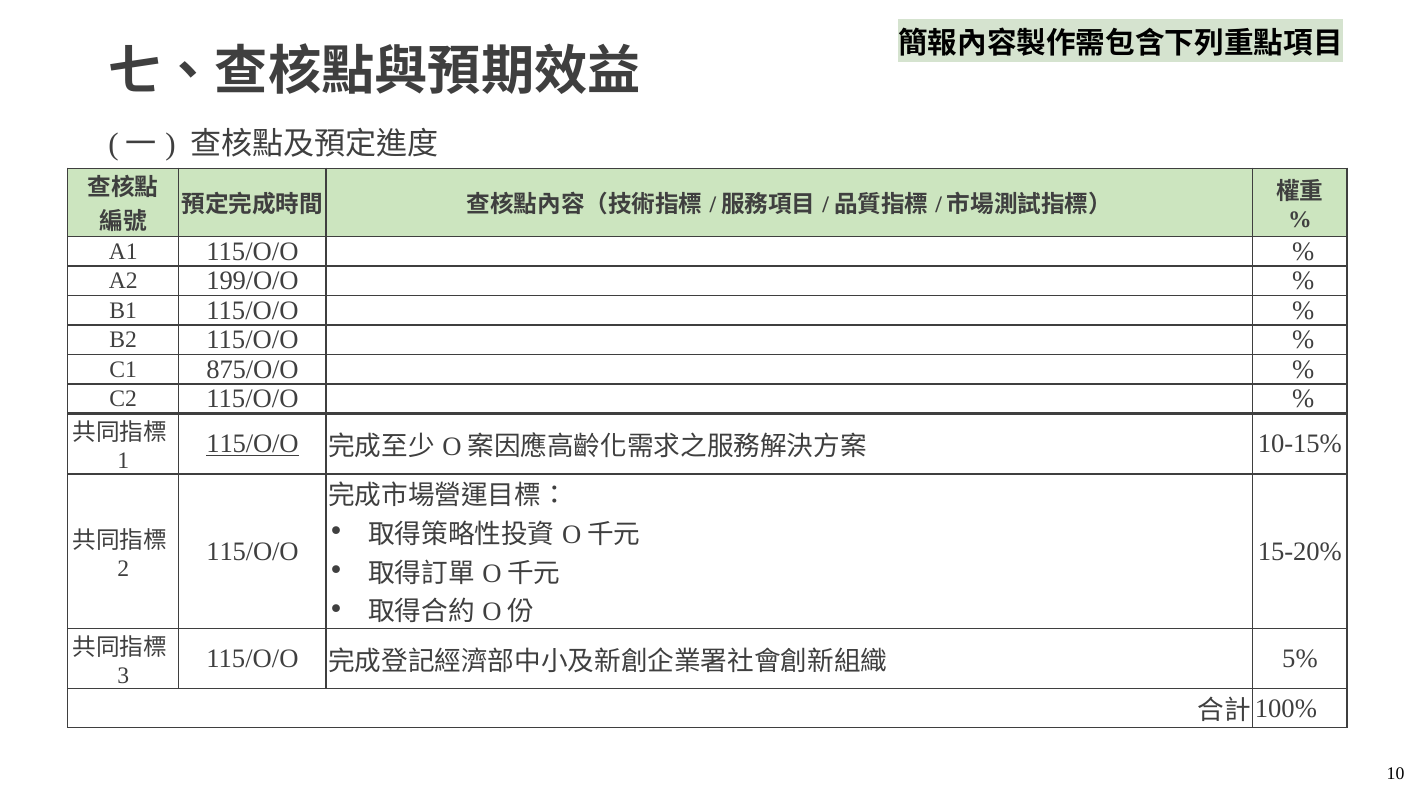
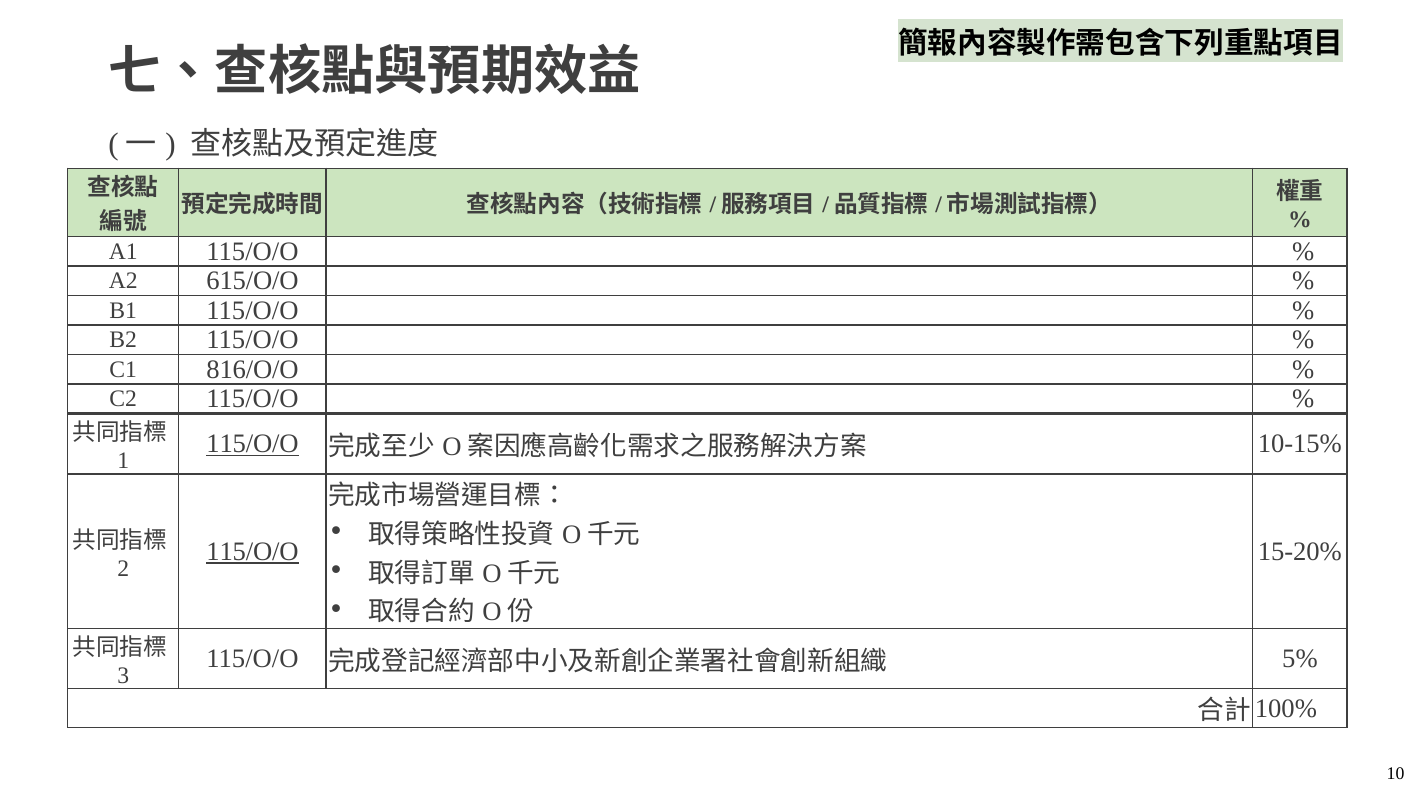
199/O/O: 199/O/O -> 615/O/O
875/O/O: 875/O/O -> 816/O/O
115/O/O at (253, 551) underline: none -> present
